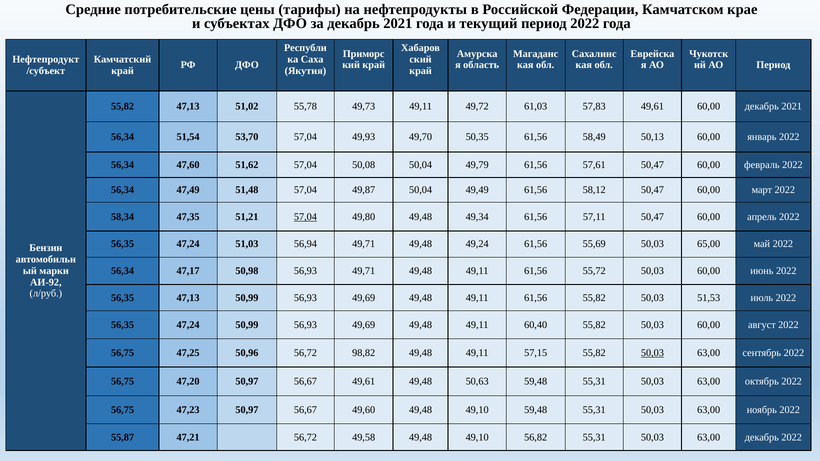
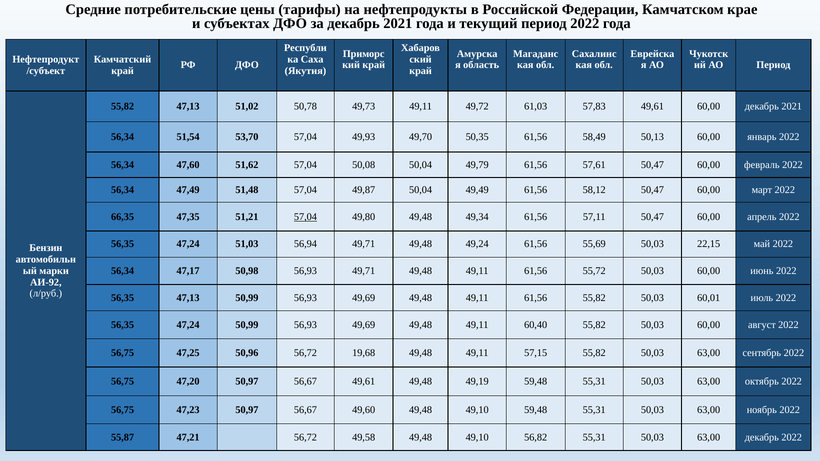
55,78: 55,78 -> 50,78
58,34: 58,34 -> 66,35
65,00: 65,00 -> 22,15
51,53: 51,53 -> 60,01
98,82: 98,82 -> 19,68
50,03 at (652, 353) underline: present -> none
50,63: 50,63 -> 49,19
